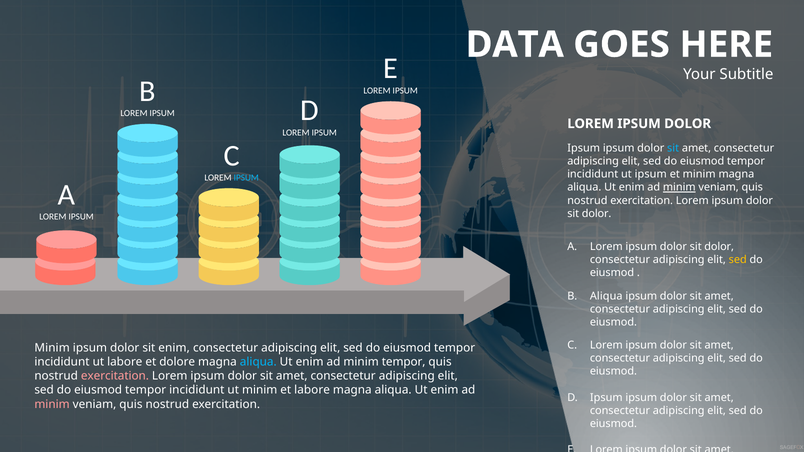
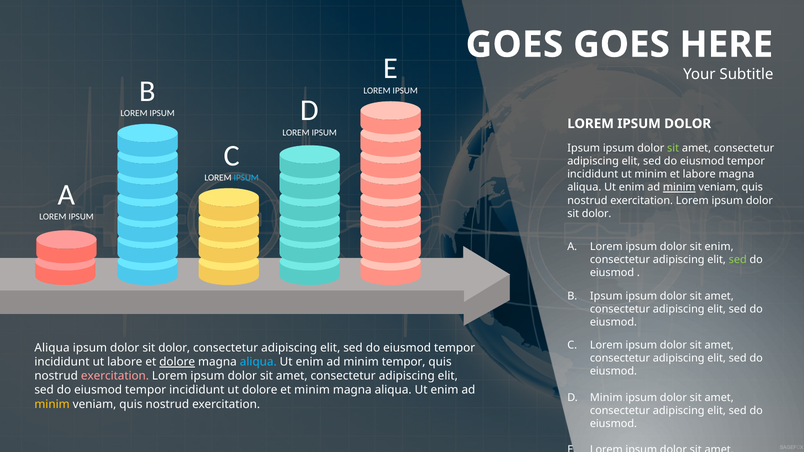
DATA at (515, 45): DATA -> GOES
sit at (673, 148) colour: light blue -> light green
ut ipsum: ipsum -> minim
et minim: minim -> labore
dolor at (719, 247): dolor -> enim
sed at (738, 260) colour: yellow -> light green
B Aliqua: Aliqua -> Ipsum
Minim at (52, 348): Minim -> Aliqua
enim at (174, 348): enim -> dolor
dolore at (177, 362) underline: none -> present
ut minim: minim -> dolore
et labore: labore -> minim
D Ipsum: Ipsum -> Minim
minim at (52, 404) colour: pink -> yellow
